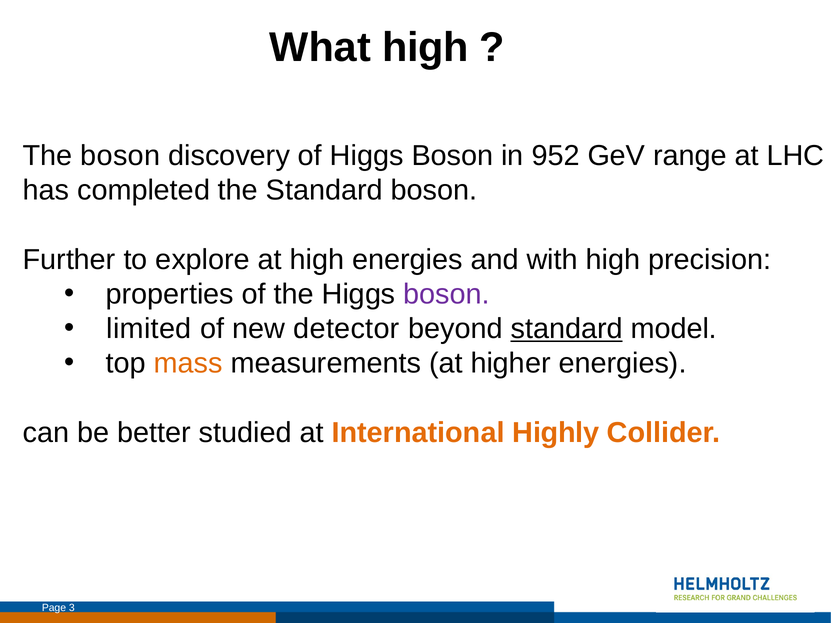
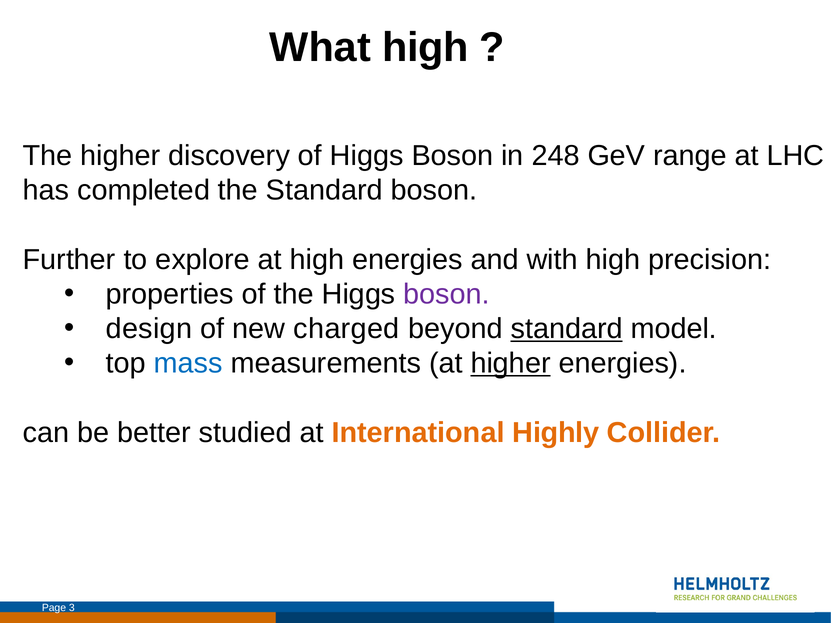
The boson: boson -> higher
952: 952 -> 248
limited: limited -> design
detector: detector -> charged
mass colour: orange -> blue
higher at (511, 364) underline: none -> present
